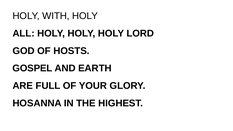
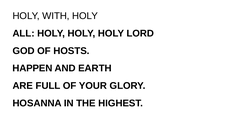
GOSPEL: GOSPEL -> HAPPEN
